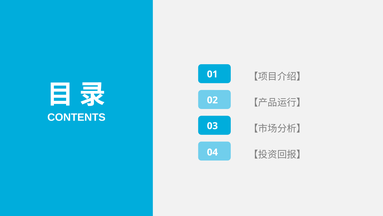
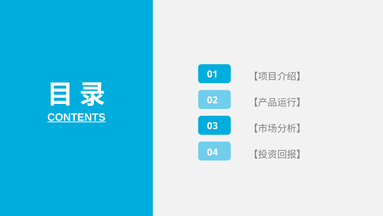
CONTENTS underline: none -> present
